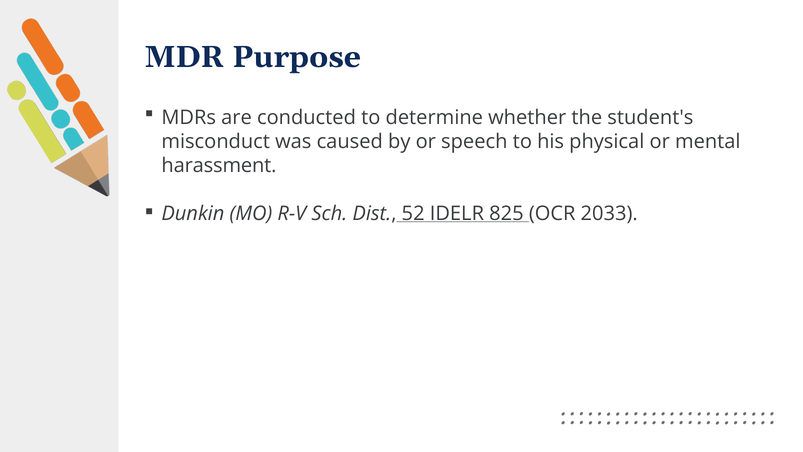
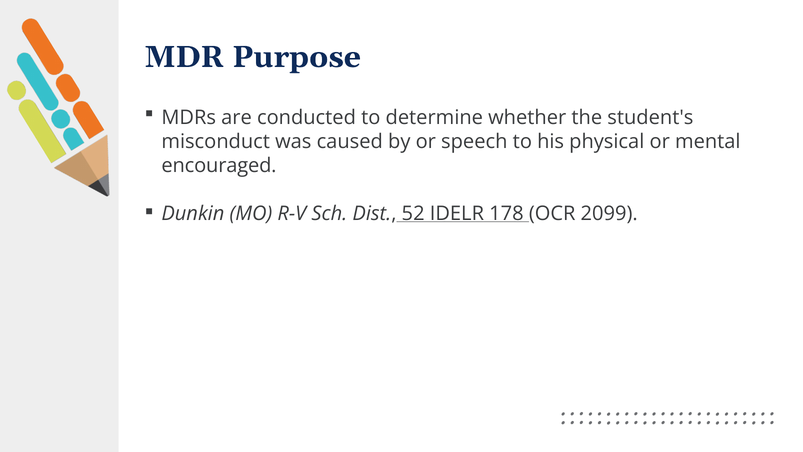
harassment: harassment -> encouraged
825: 825 -> 178
2033: 2033 -> 2099
